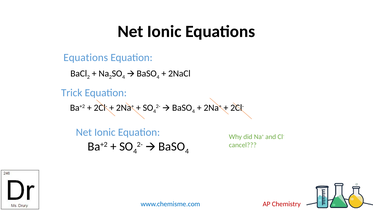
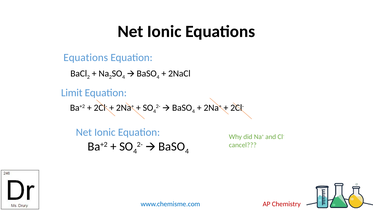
Trick: Trick -> Limit
